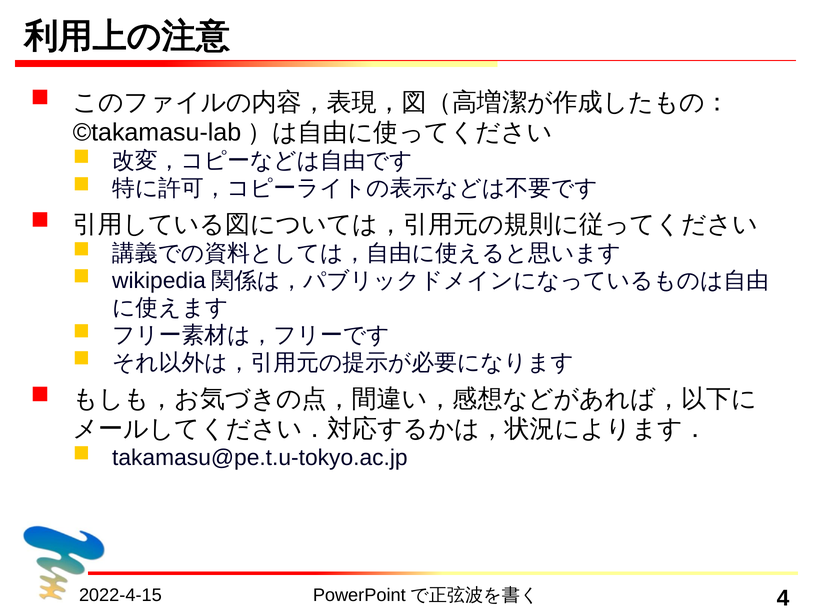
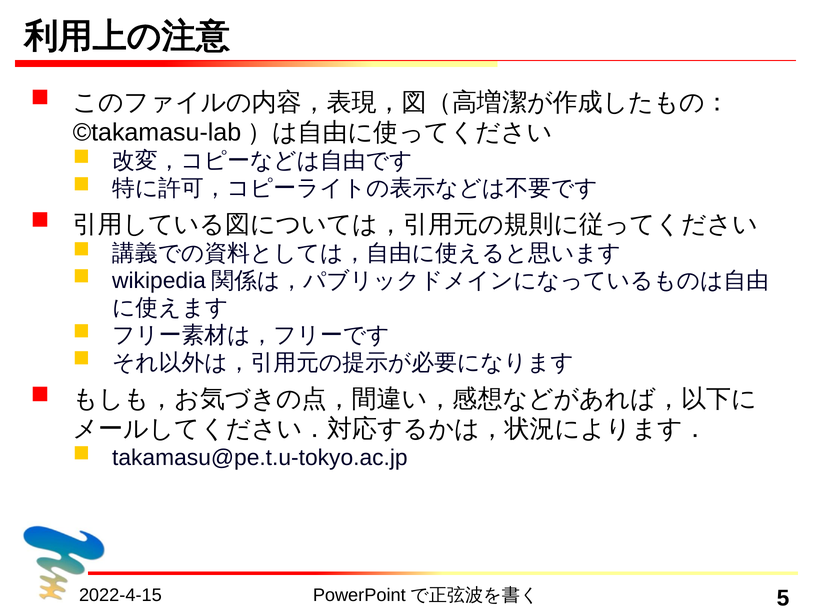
4: 4 -> 5
